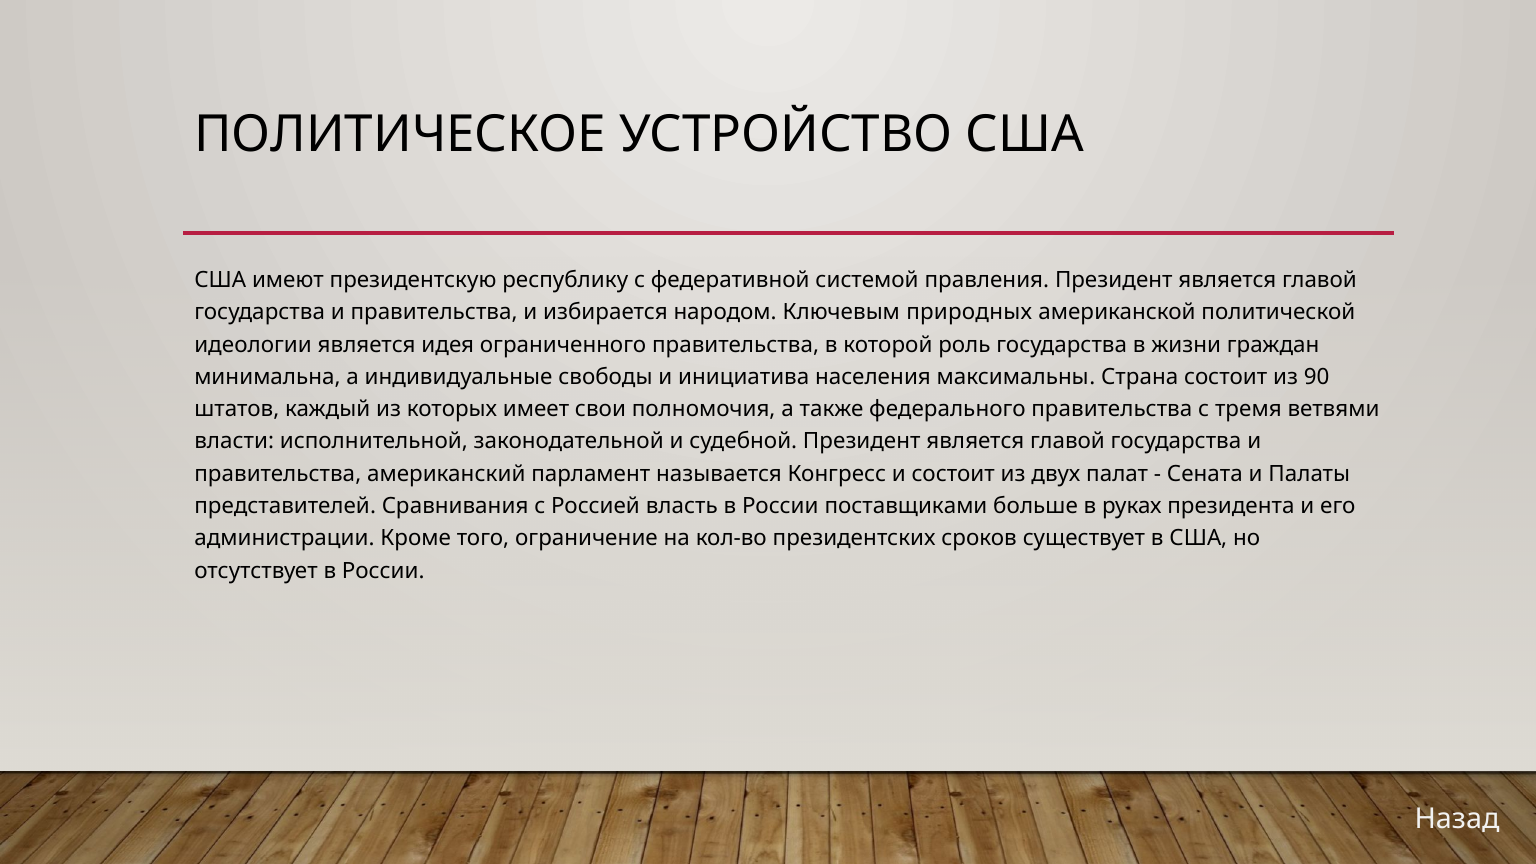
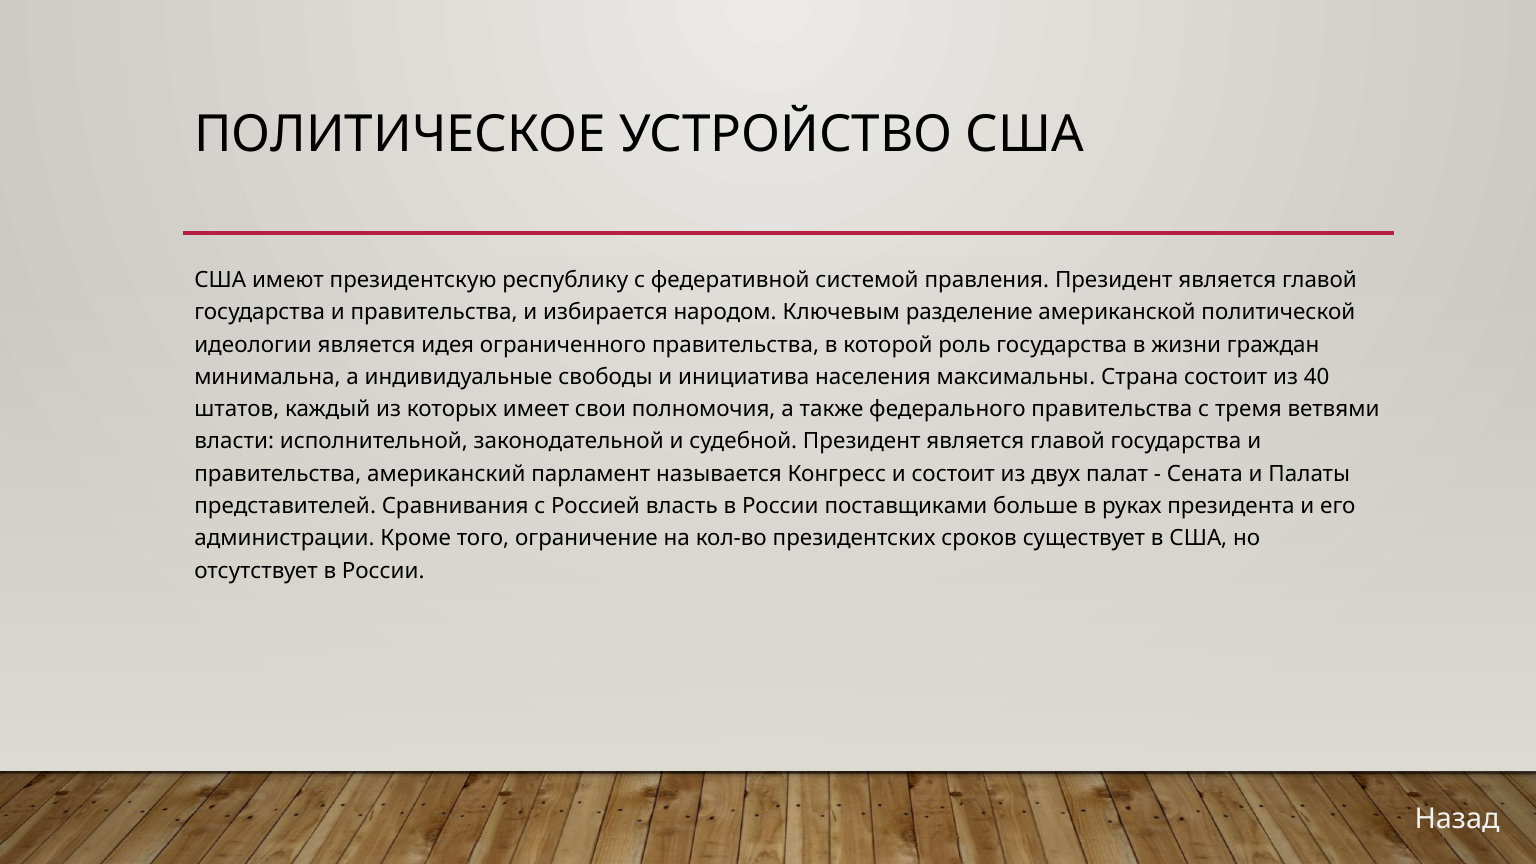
природных: природных -> разделение
90: 90 -> 40
